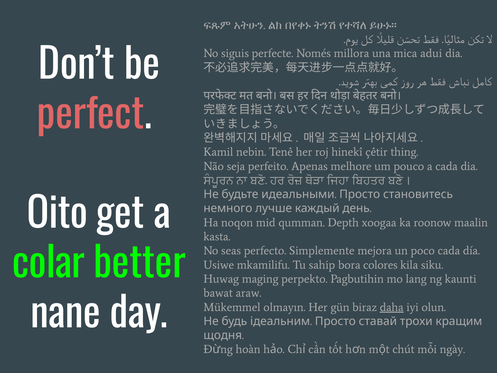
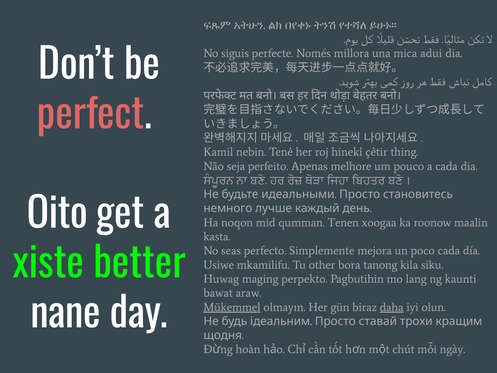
Depth: Depth -> Tenen
colar: colar -> xiste
sahip: sahip -> other
colores: colores -> tanong
Mükemmel underline: none -> present
